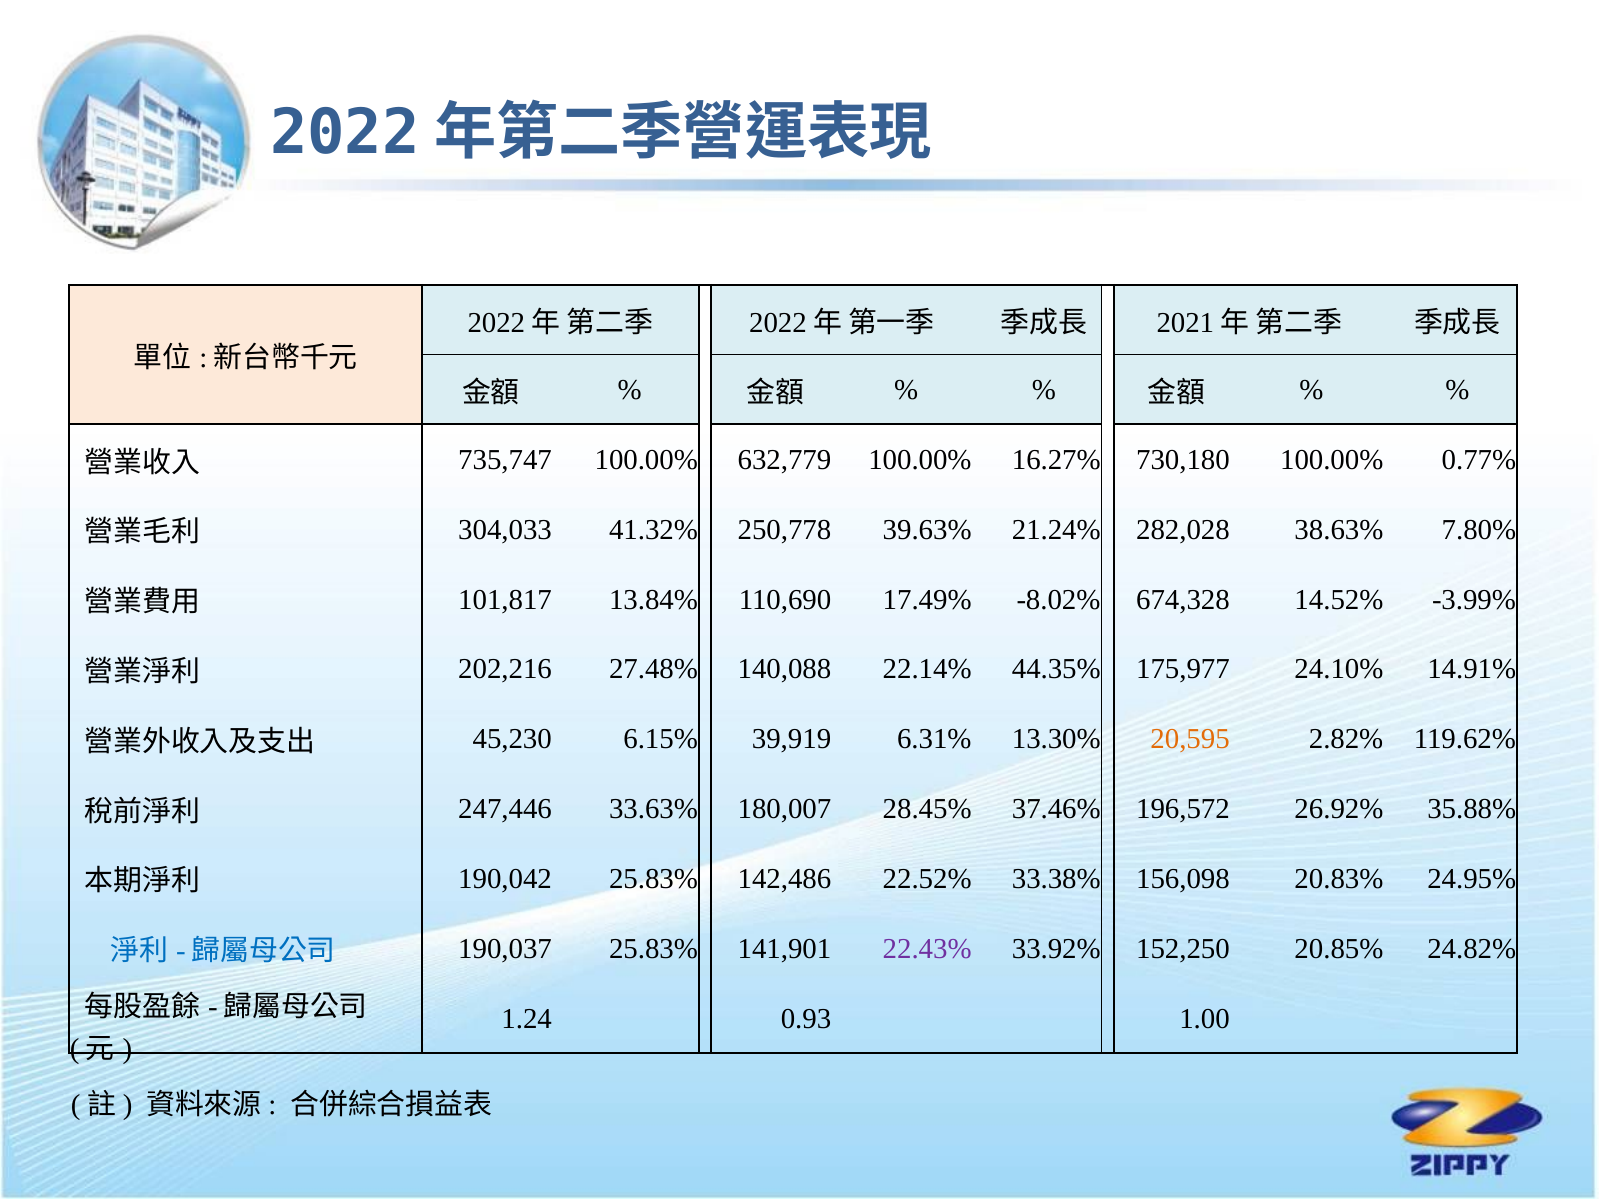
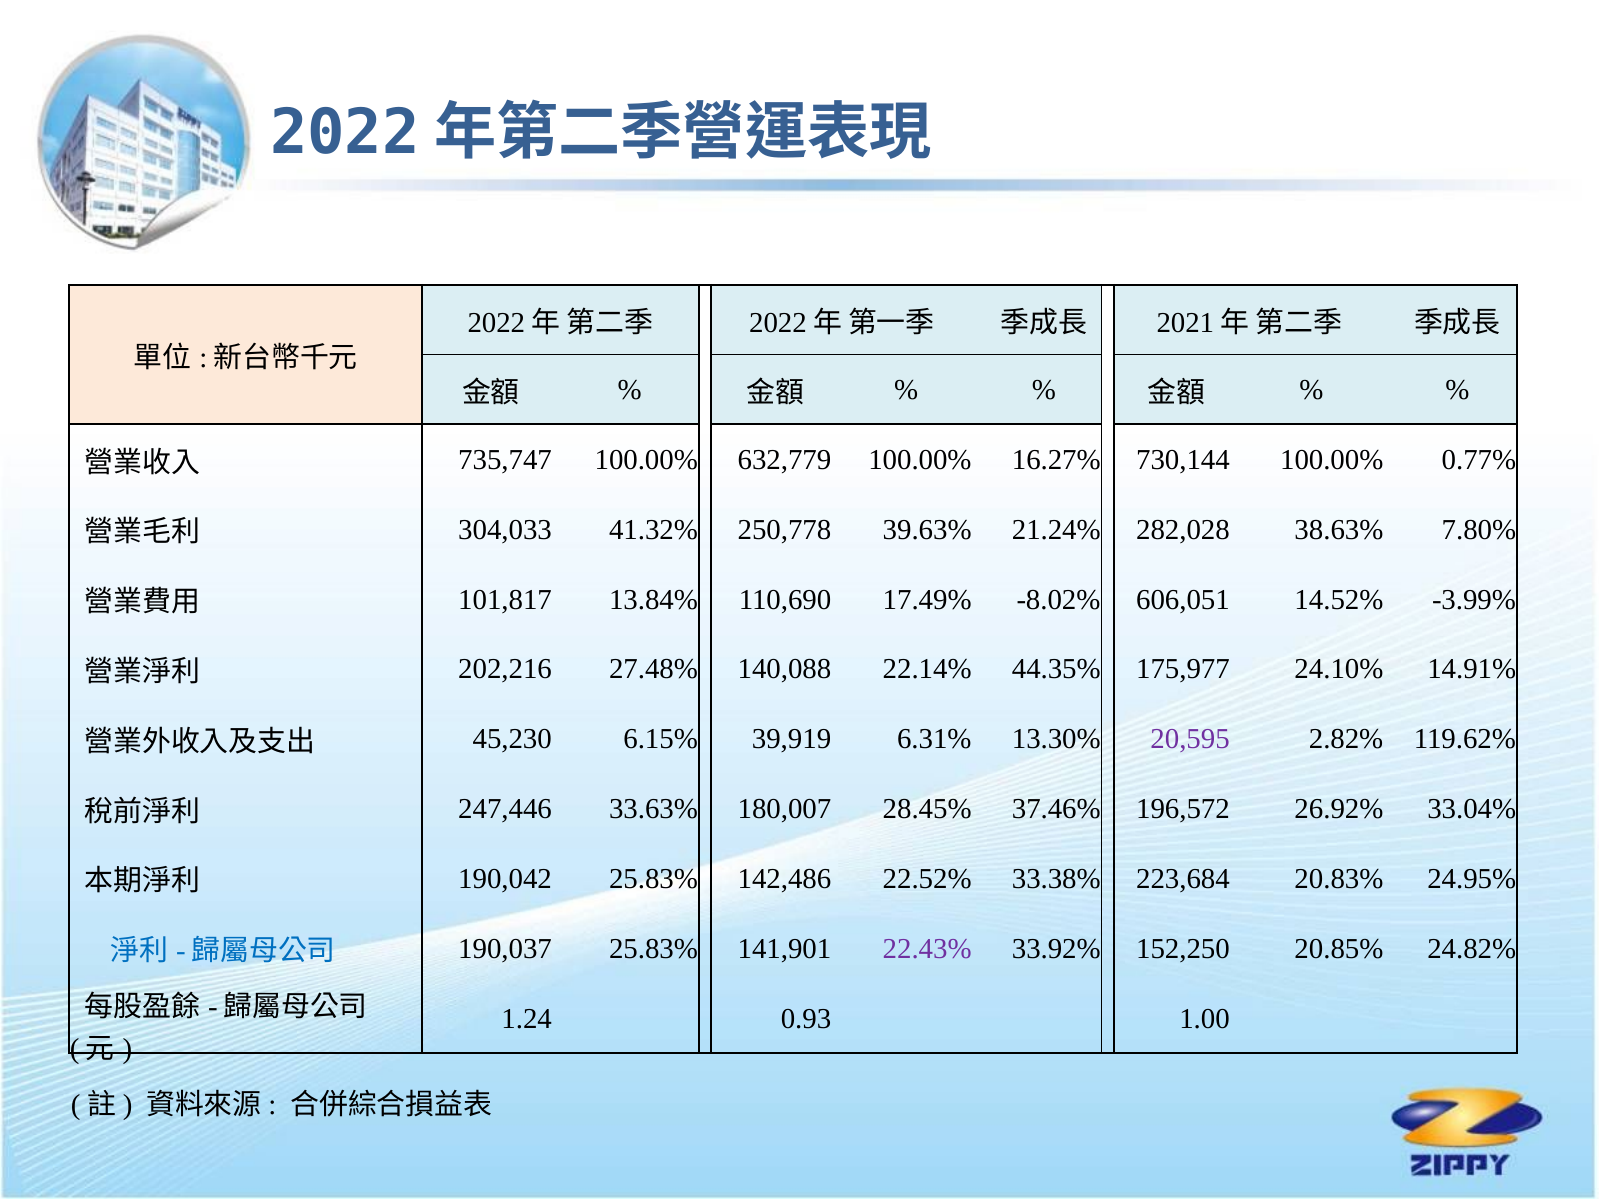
730,180: 730,180 -> 730,144
674,328: 674,328 -> 606,051
20,595 colour: orange -> purple
35.88%: 35.88% -> 33.04%
156,098: 156,098 -> 223,684
